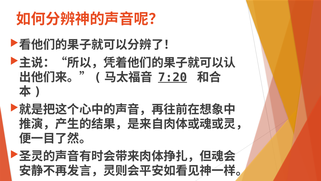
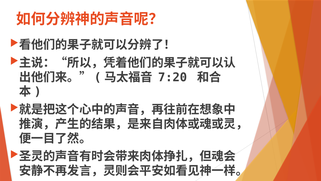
7:20 underline: present -> none
